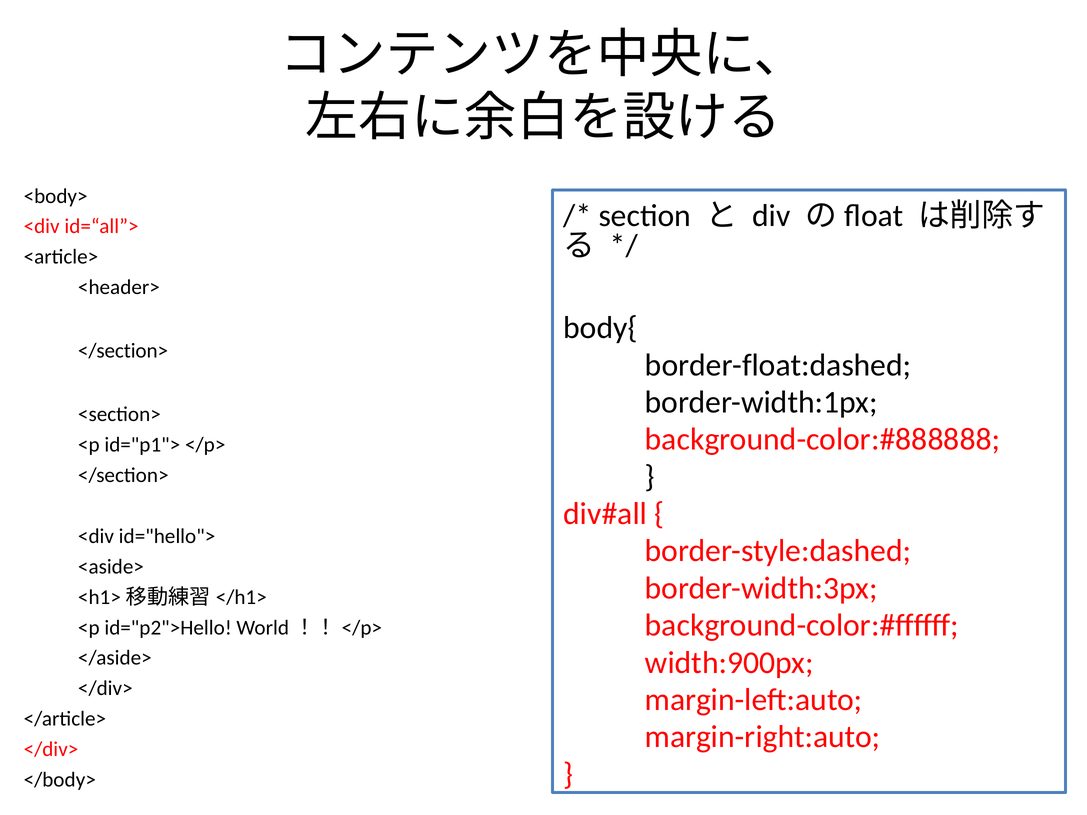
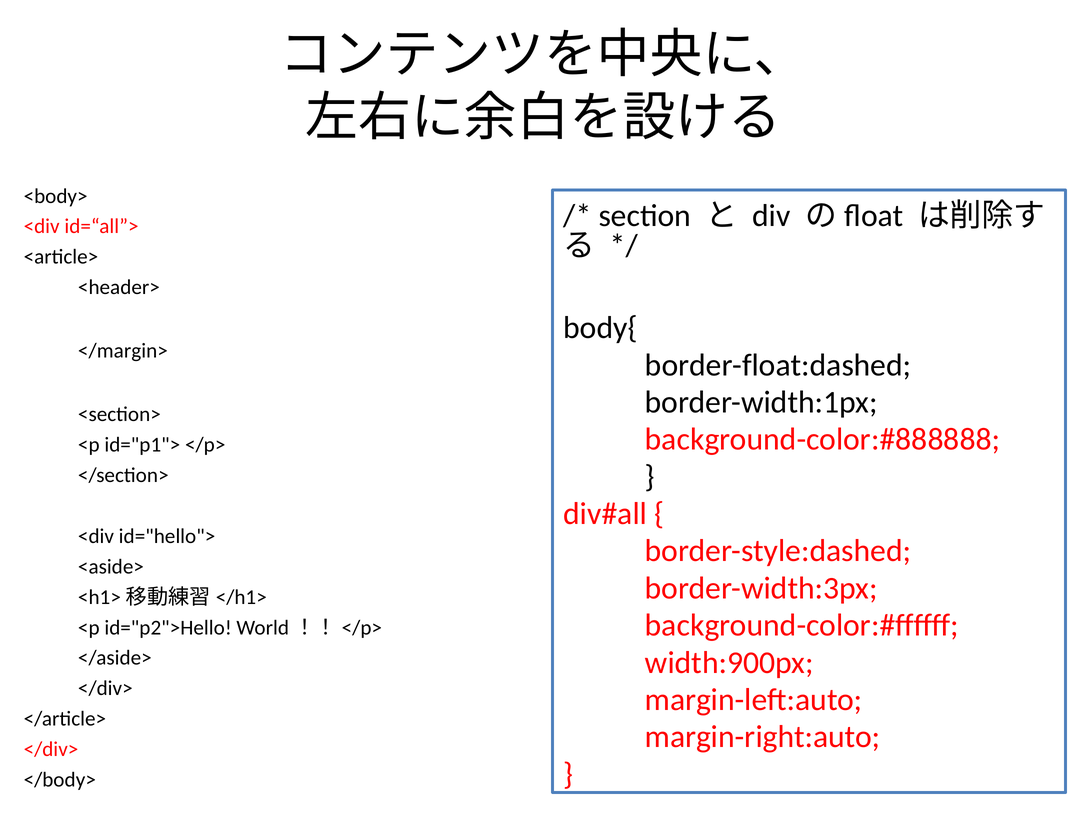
</section> at (123, 351): </section> -> </margin>
